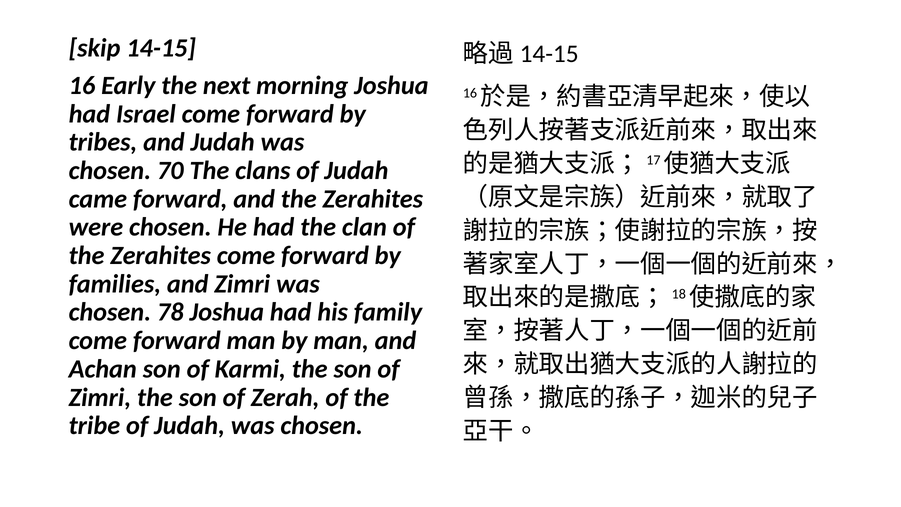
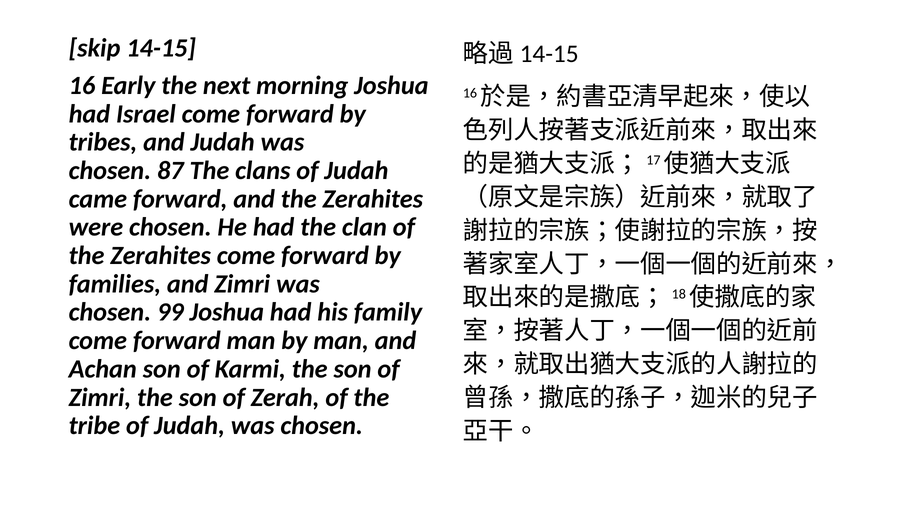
70: 70 -> 87
78: 78 -> 99
